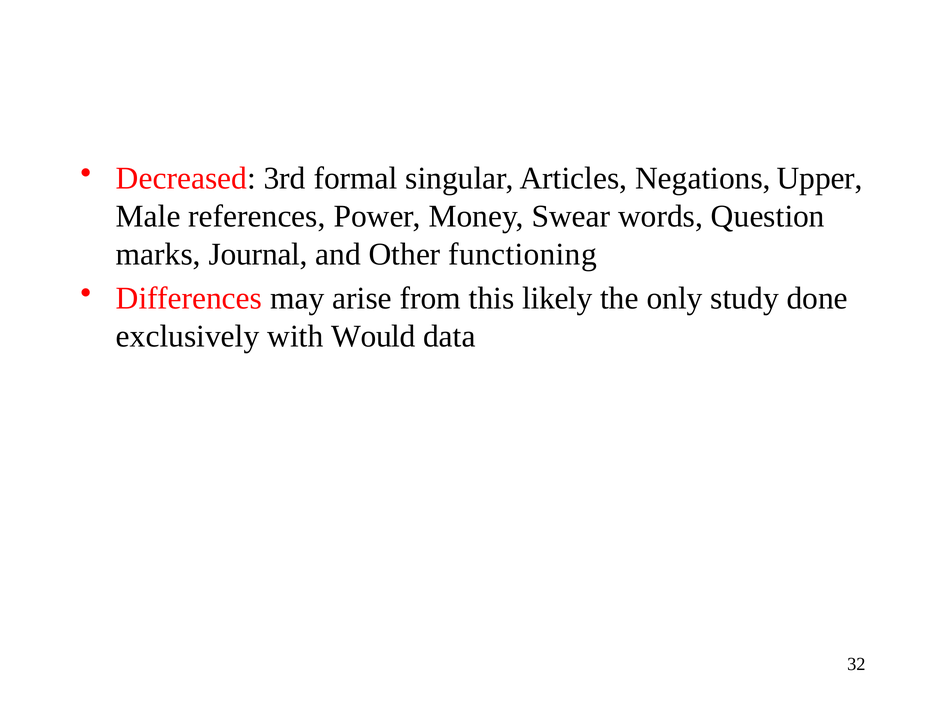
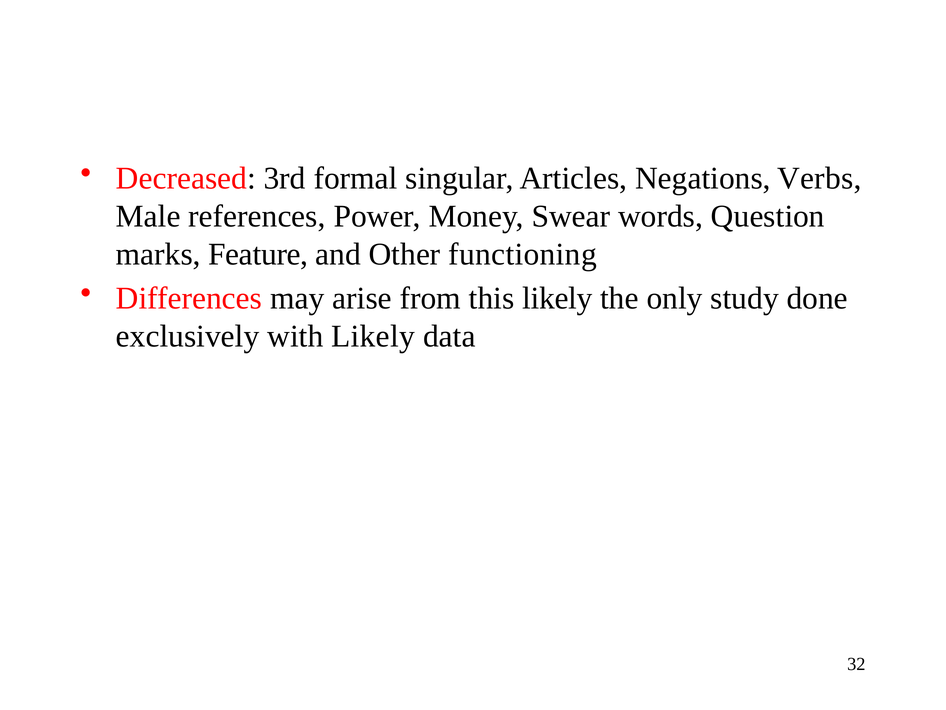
Upper: Upper -> Verbs
Journal: Journal -> Feature
with Would: Would -> Likely
